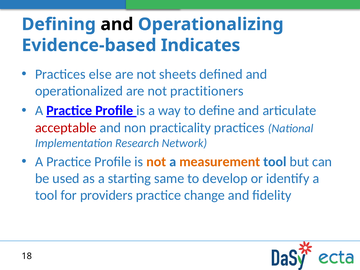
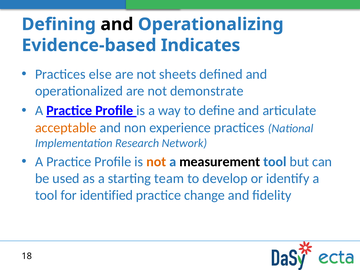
practitioners: practitioners -> demonstrate
acceptable colour: red -> orange
practicality: practicality -> experience
measurement colour: orange -> black
same: same -> team
providers: providers -> identified
